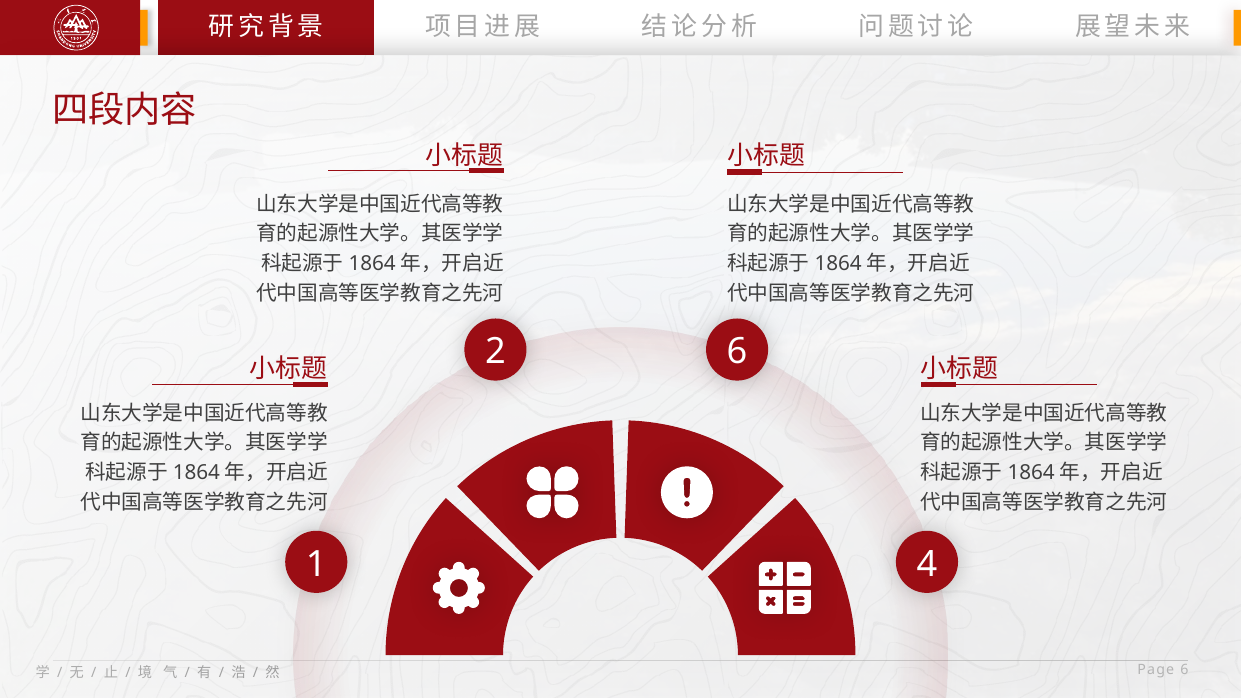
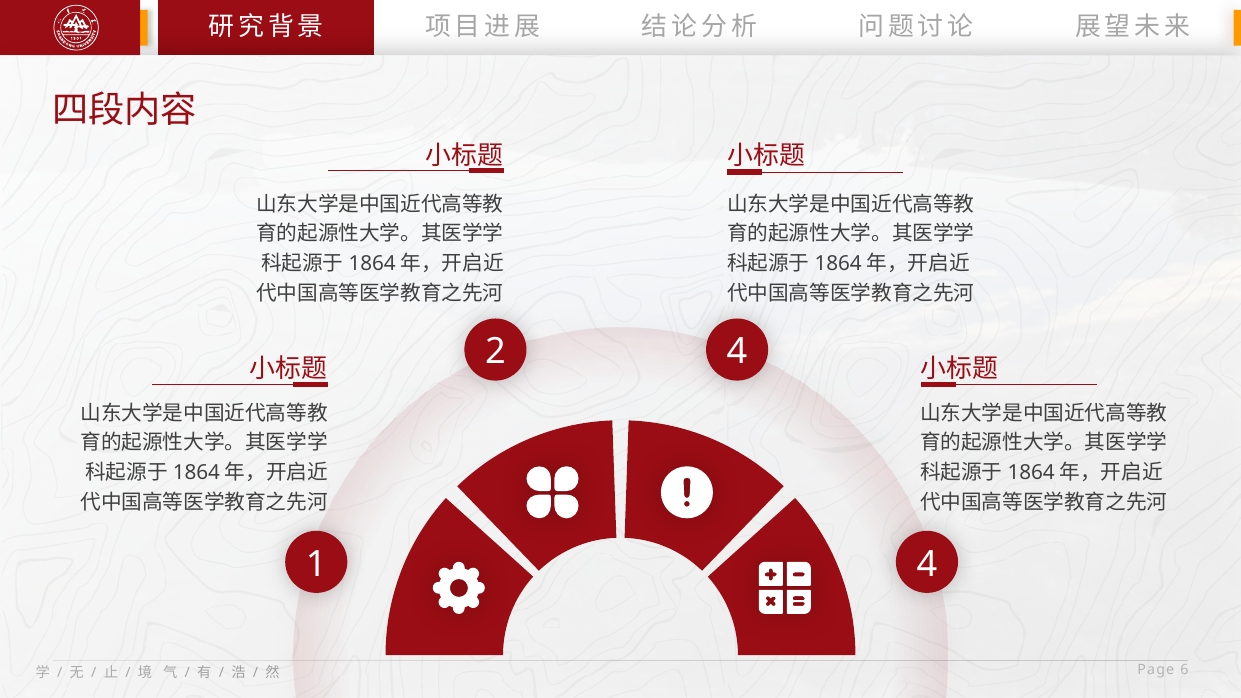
2 6: 6 -> 4
